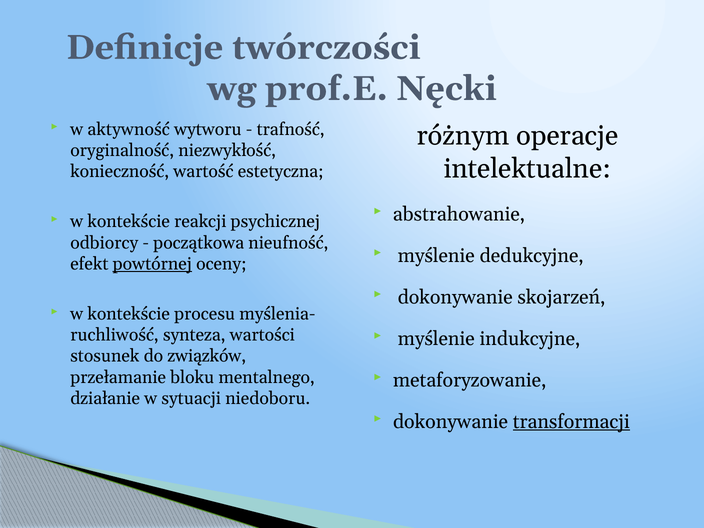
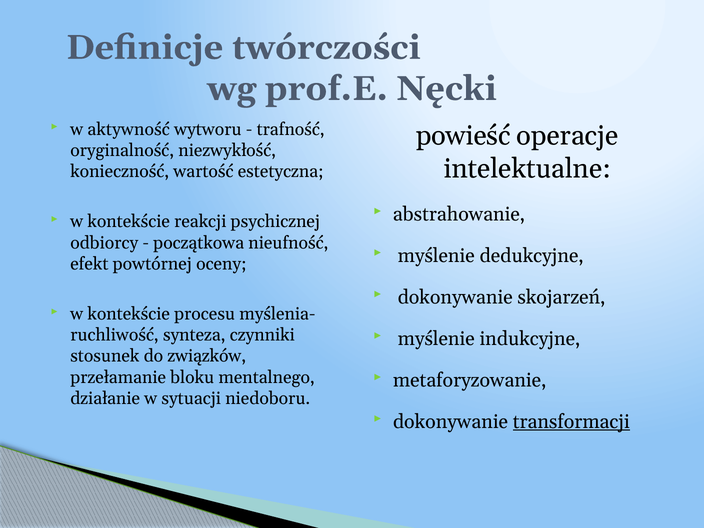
różnym: różnym -> powieść
powtórnej underline: present -> none
wartości: wartości -> czynniki
